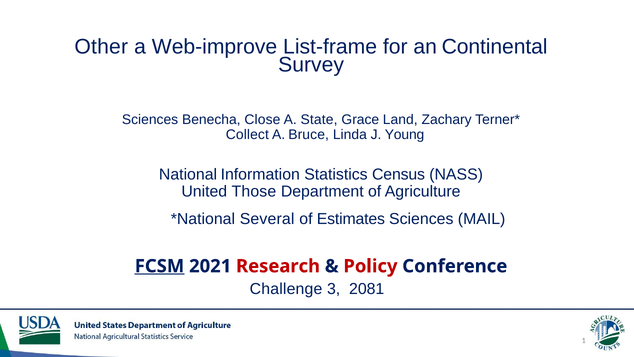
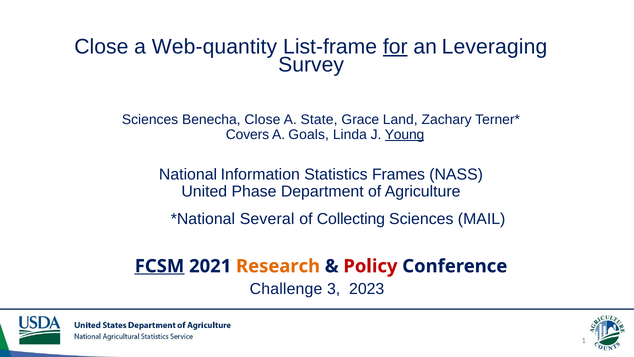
Other at (101, 47): Other -> Close
Web-improve: Web-improve -> Web-quantity
for underline: none -> present
Continental: Continental -> Leveraging
Collect: Collect -> Covers
Bruce: Bruce -> Goals
Young underline: none -> present
Census: Census -> Frames
Those: Those -> Phase
Estimates: Estimates -> Collecting
Research colour: red -> orange
2081: 2081 -> 2023
